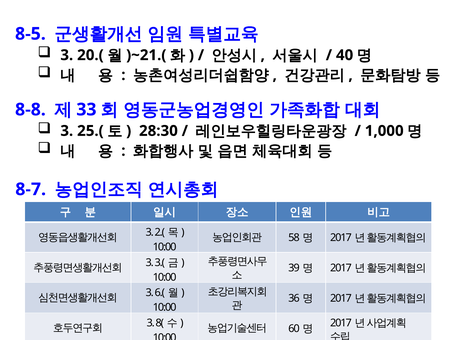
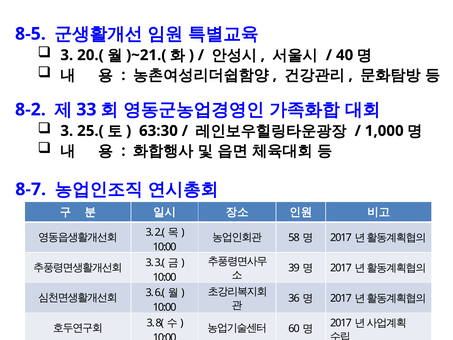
8-8: 8-8 -> 8-2
28:30: 28:30 -> 63:30
